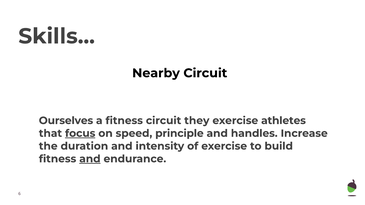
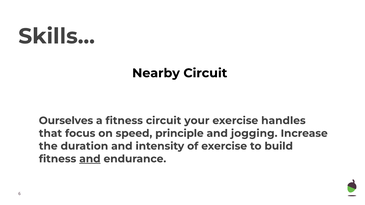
they: they -> your
athletes: athletes -> handles
focus underline: present -> none
handles: handles -> jogging
